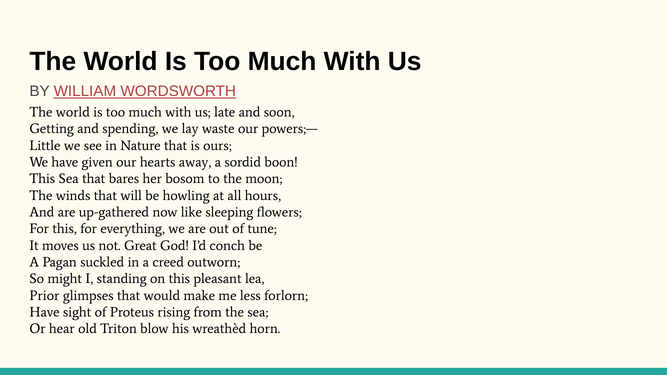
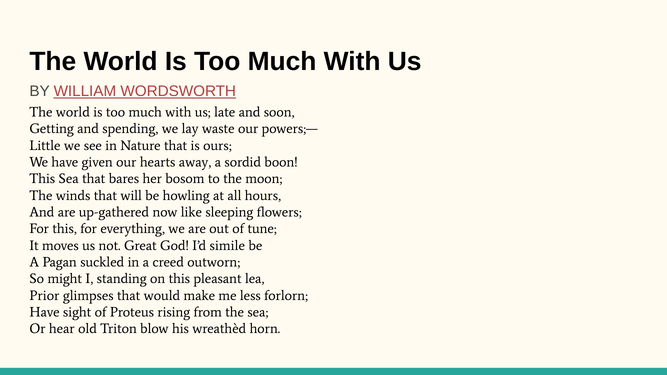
conch: conch -> simile
